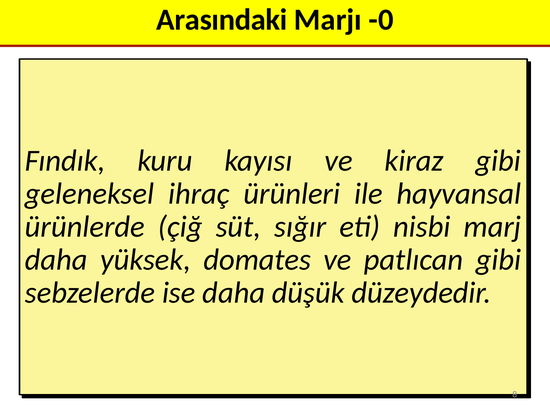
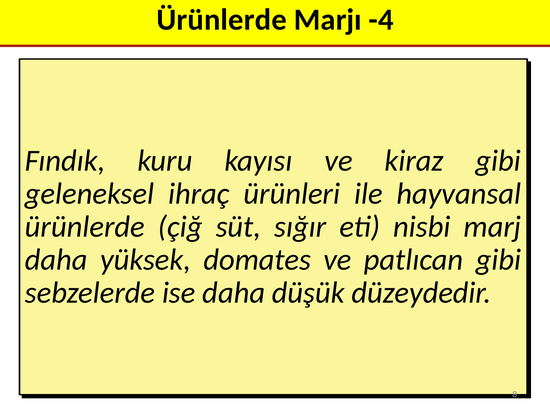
Arasındaki at (222, 20): Arasındaki -> Ürünlerde
-0: -0 -> -4
